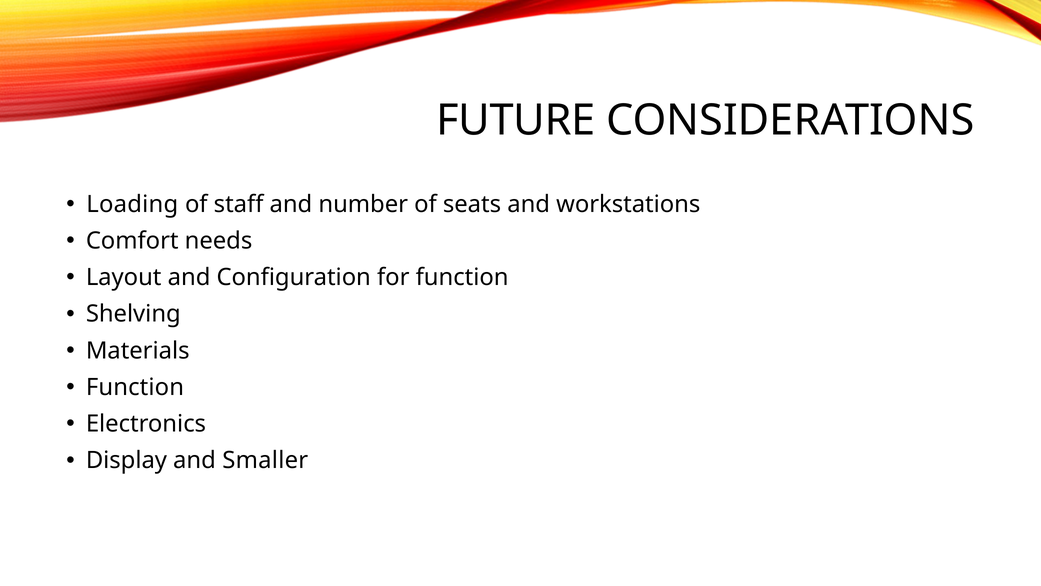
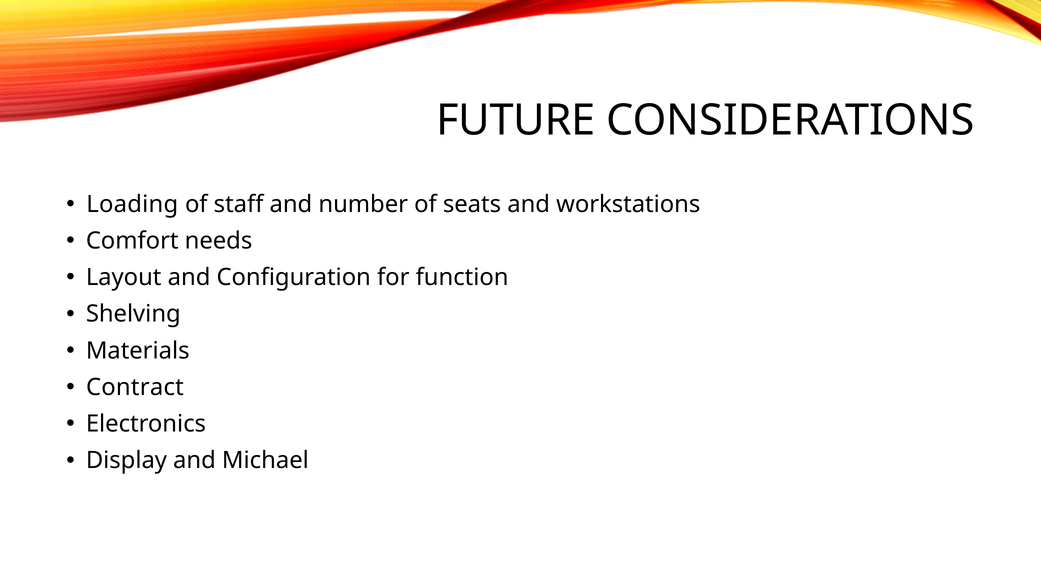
Function at (135, 387): Function -> Contract
Smaller: Smaller -> Michael
